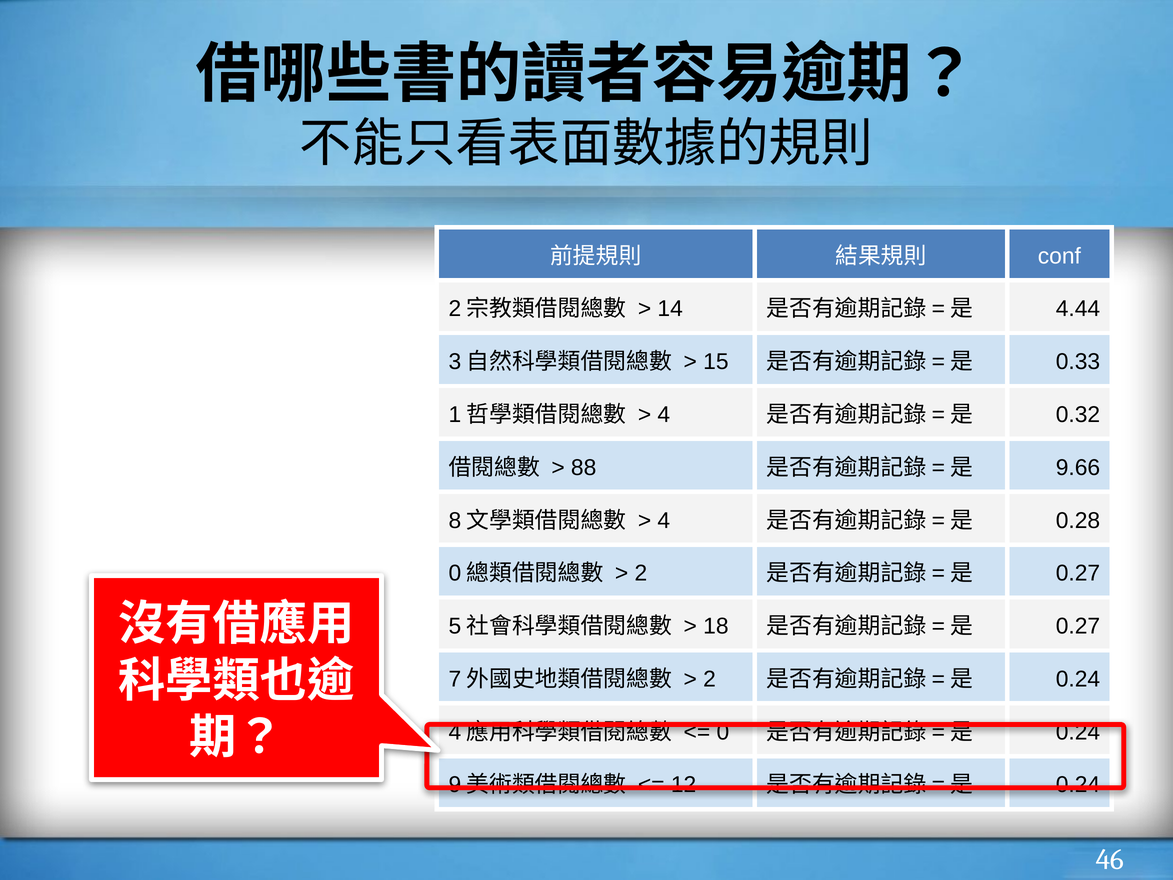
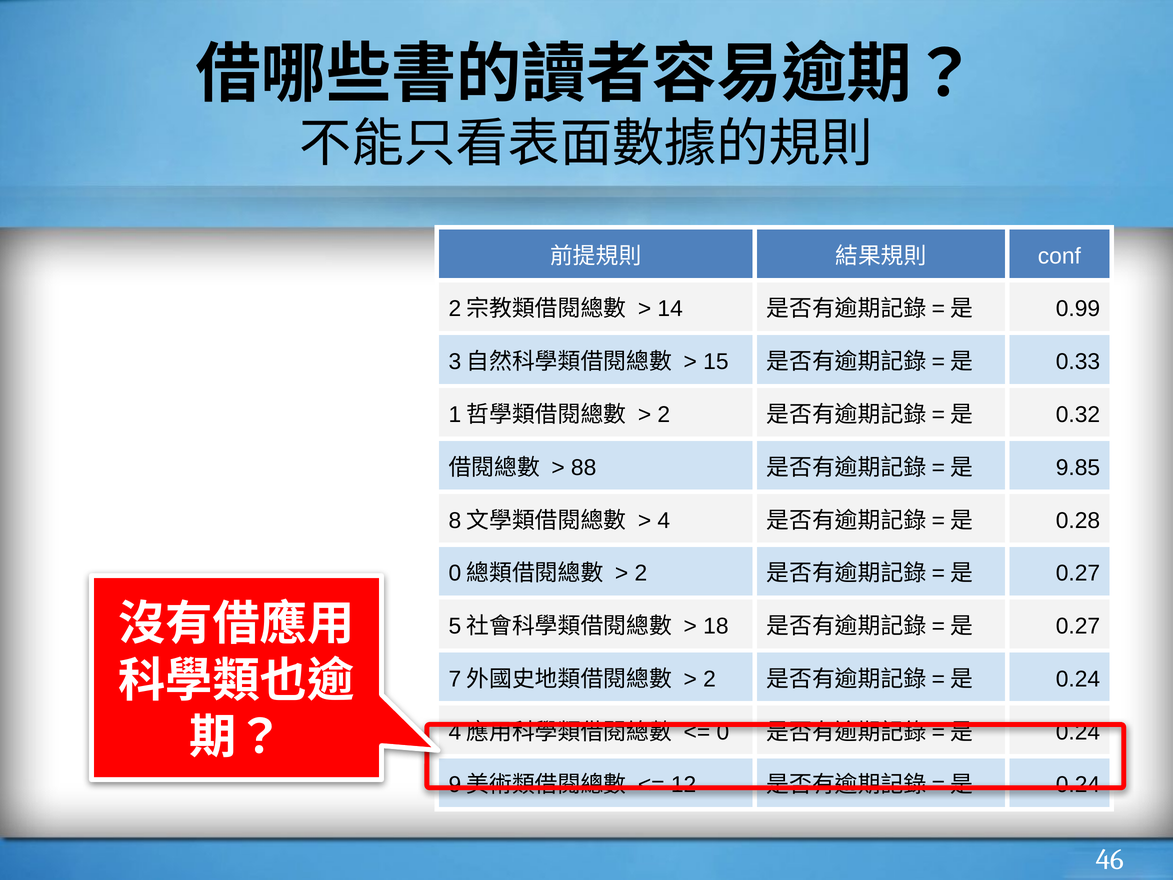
4.44: 4.44 -> 0.99
4 at (664, 415): 4 -> 2
9.66: 9.66 -> 9.85
